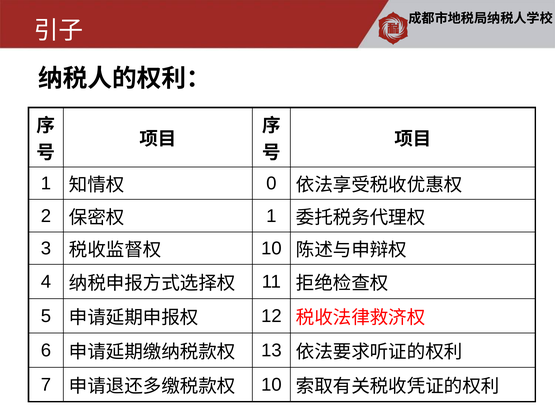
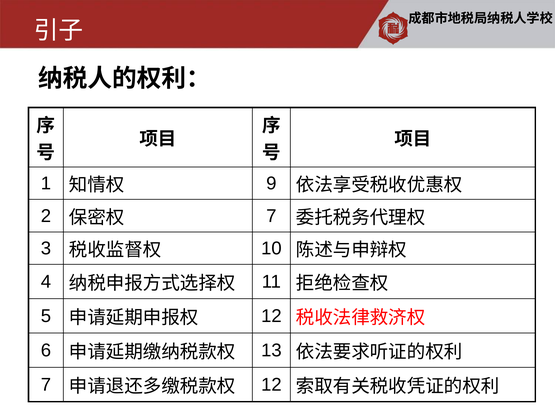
0: 0 -> 9
1 at (271, 216): 1 -> 7
10 at (271, 385): 10 -> 12
